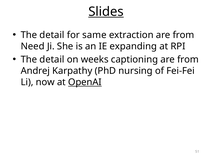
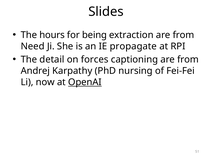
Slides underline: present -> none
detail at (52, 35): detail -> hours
same: same -> being
expanding: expanding -> propagate
weeks: weeks -> forces
